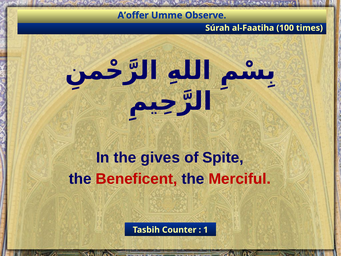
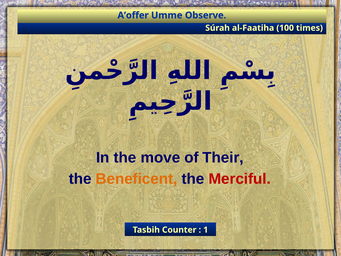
gives: gives -> move
Spite: Spite -> Their
Beneficent colour: red -> orange
